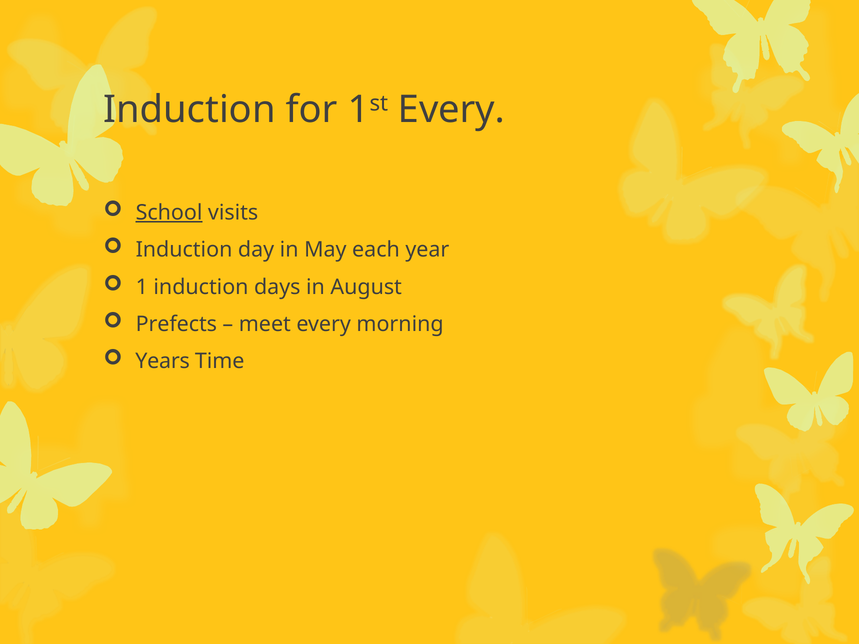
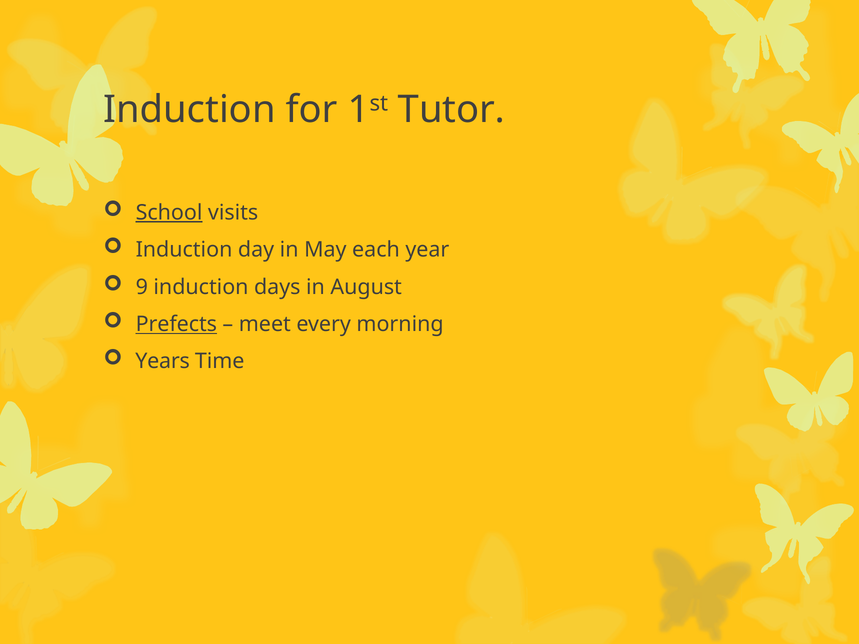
1st Every: Every -> Tutor
1: 1 -> 9
Prefects underline: none -> present
